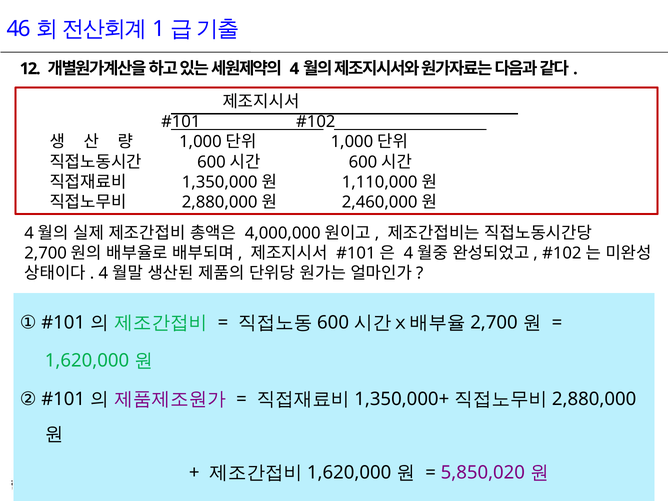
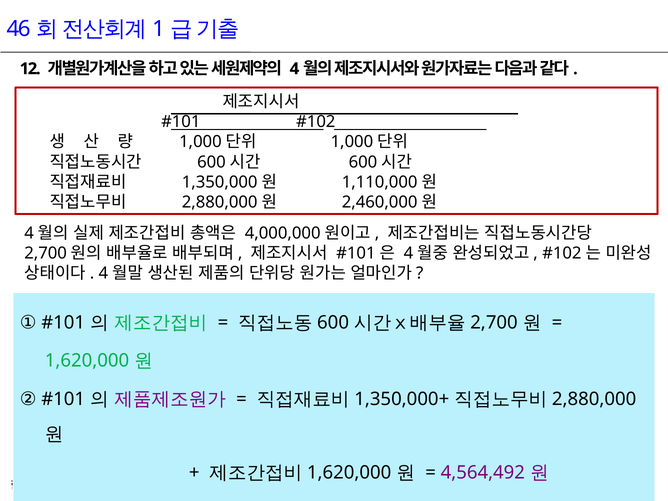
5,850,020: 5,850,020 -> 4,564,492
